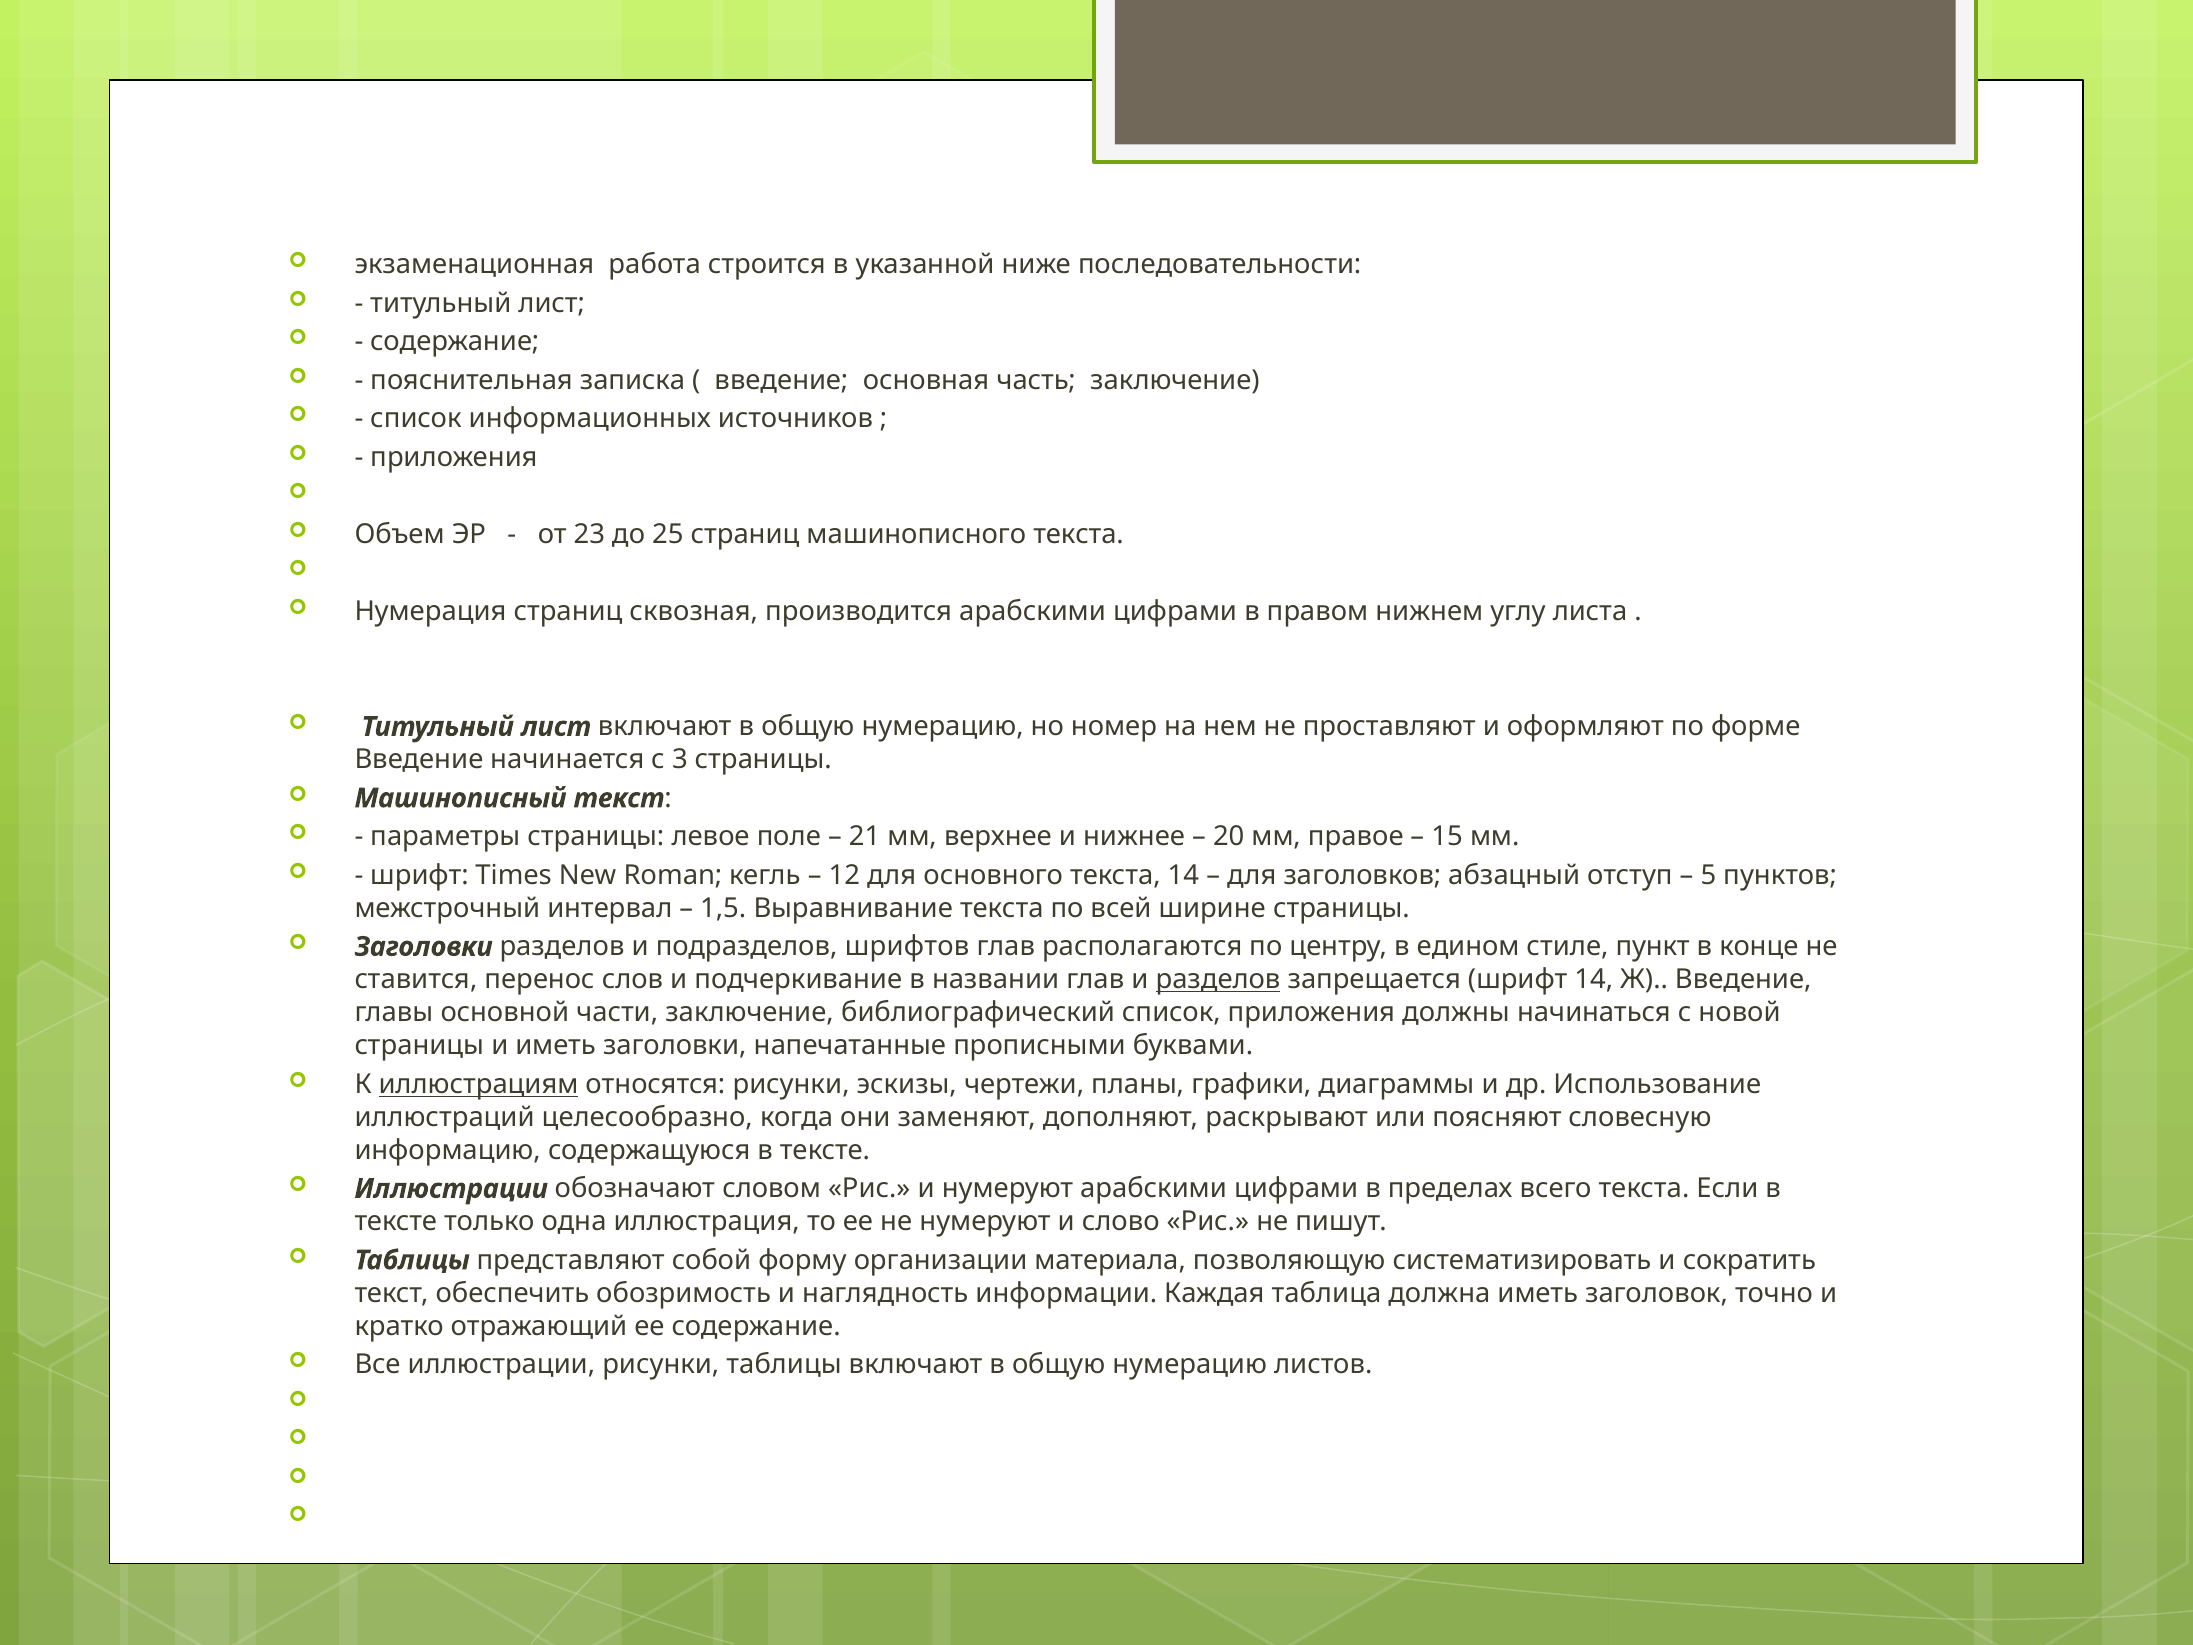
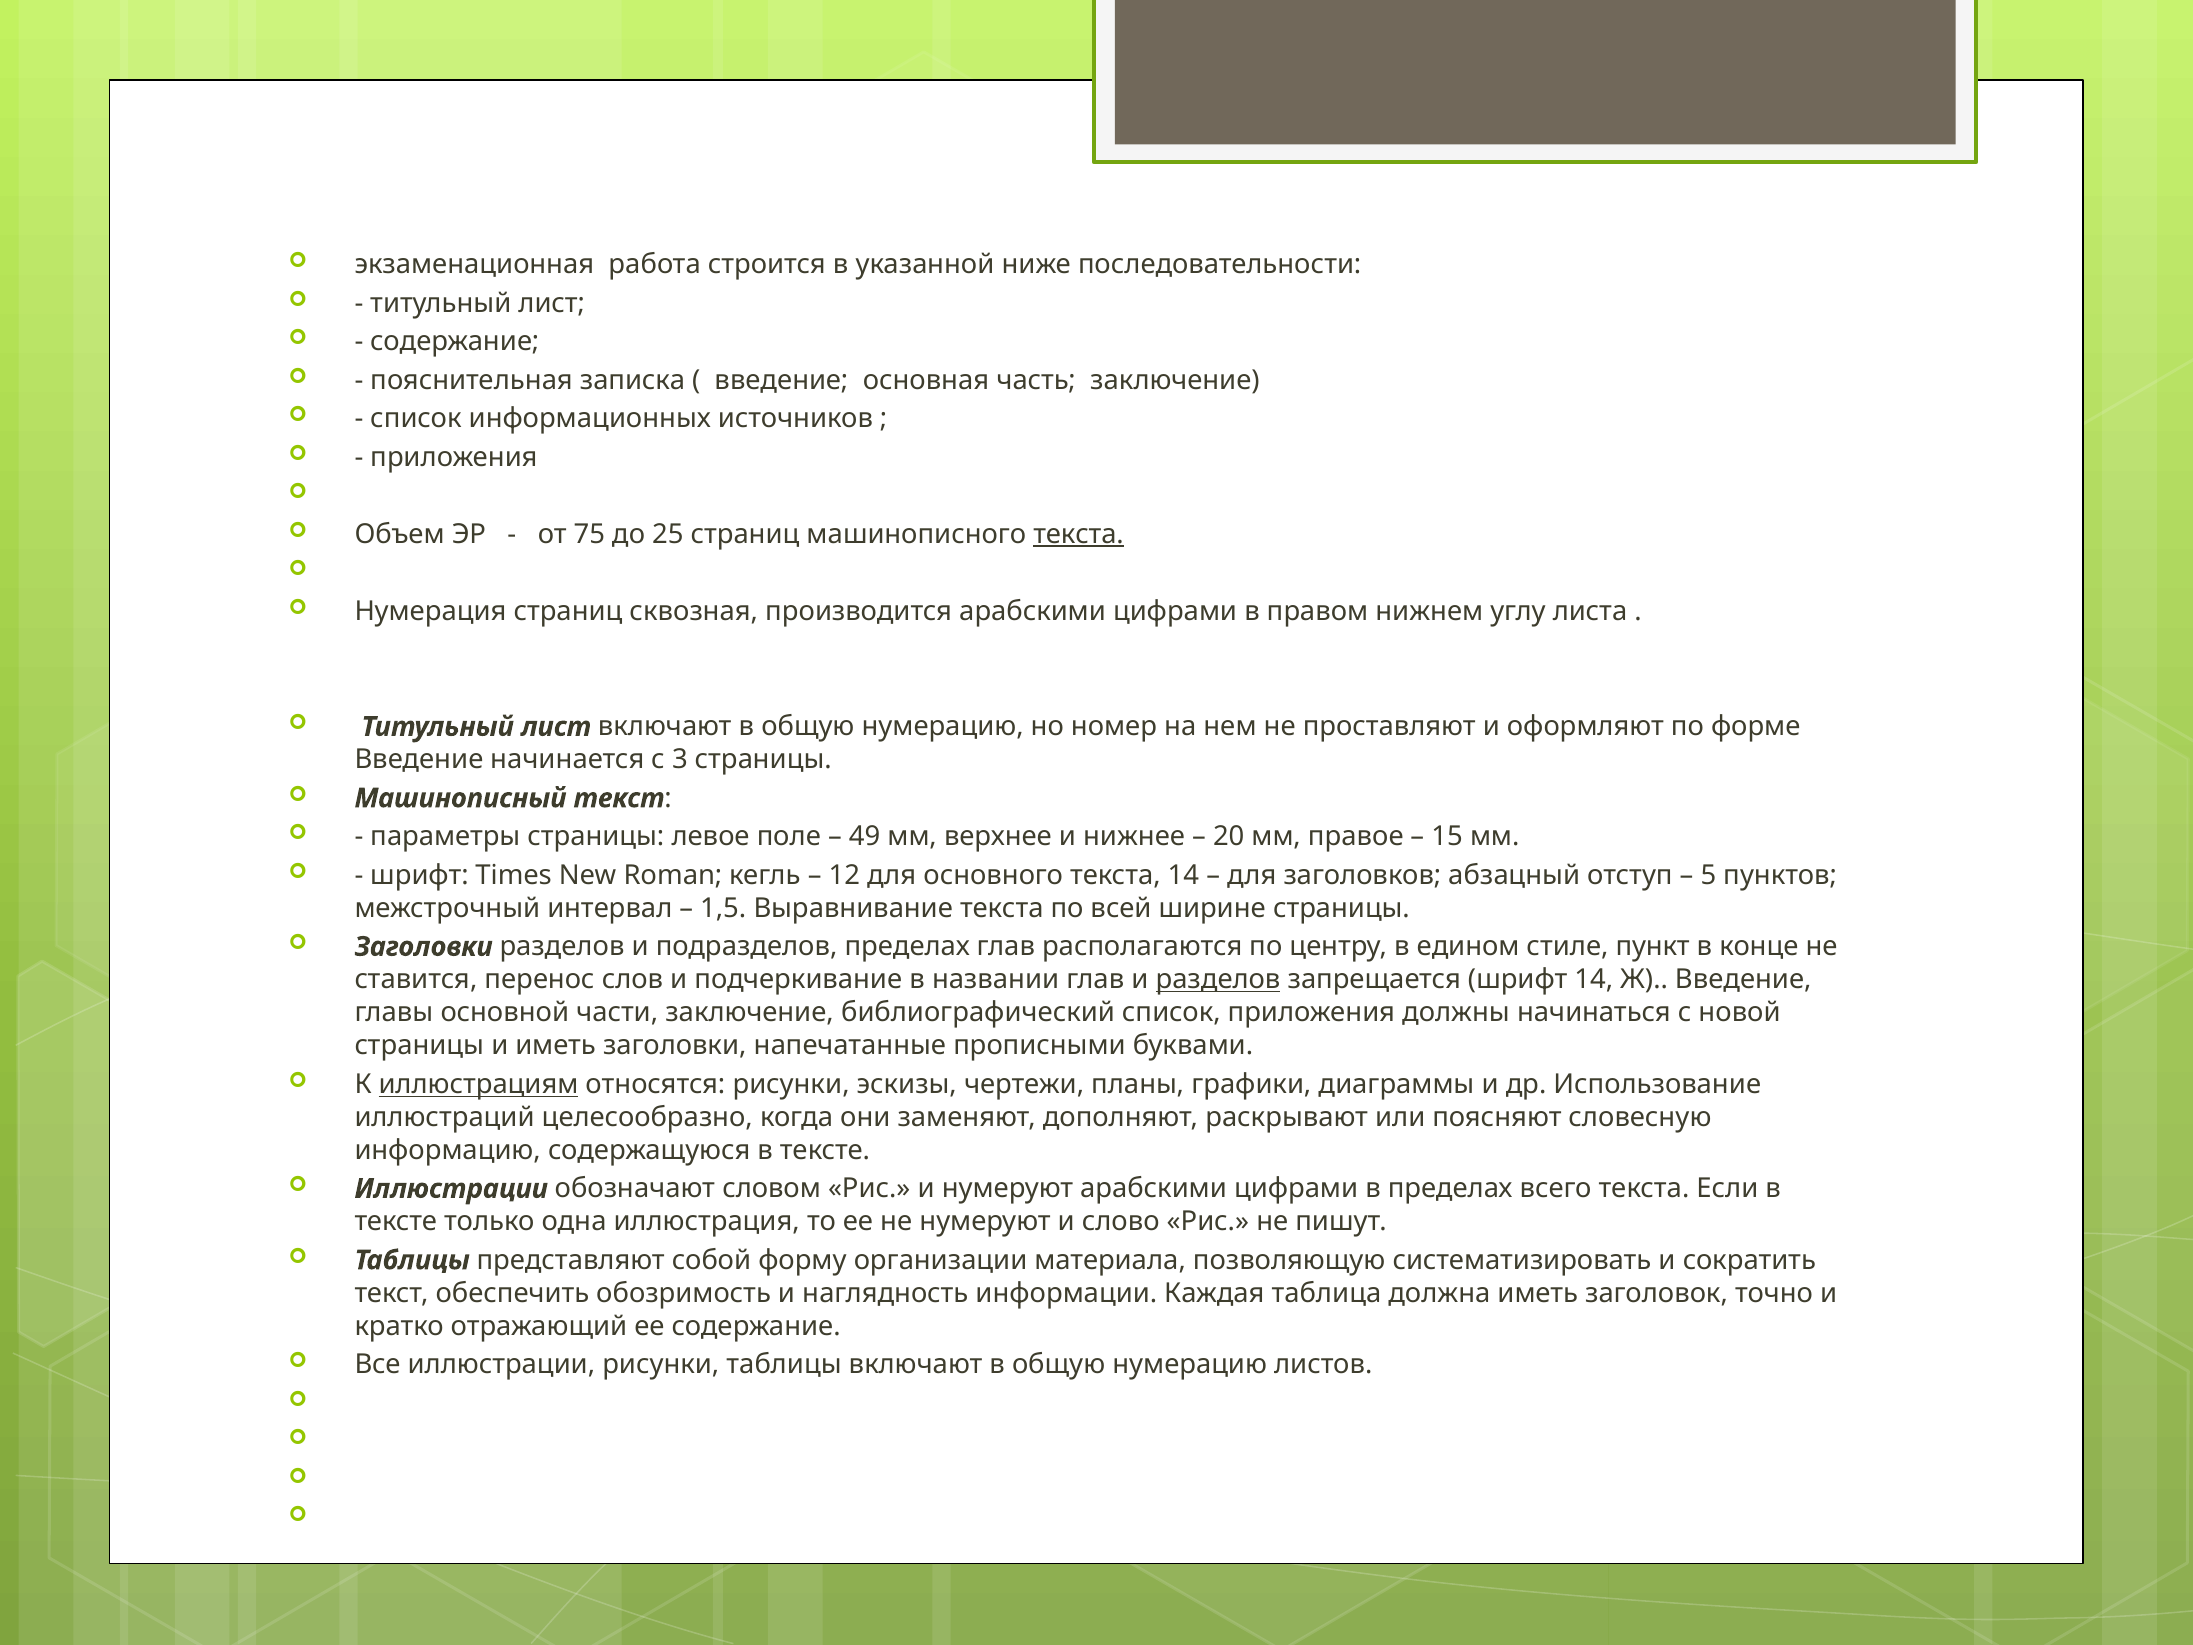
23: 23 -> 75
текста at (1079, 534) underline: none -> present
21: 21 -> 49
подразделов шрифтов: шрифтов -> пределах
